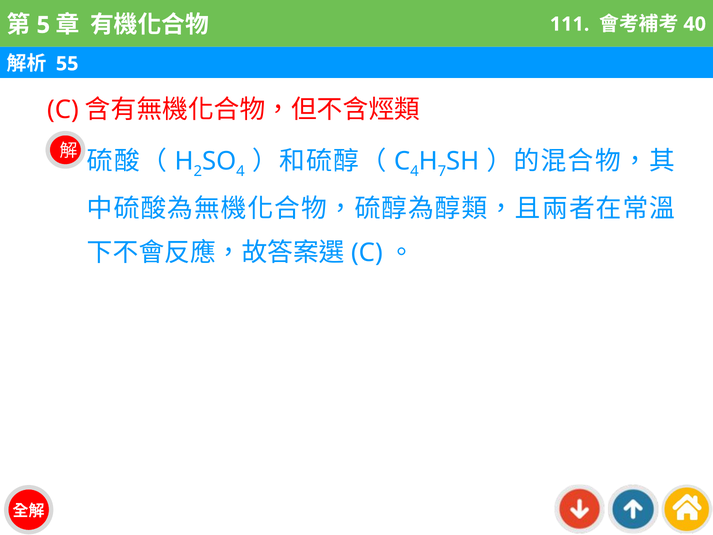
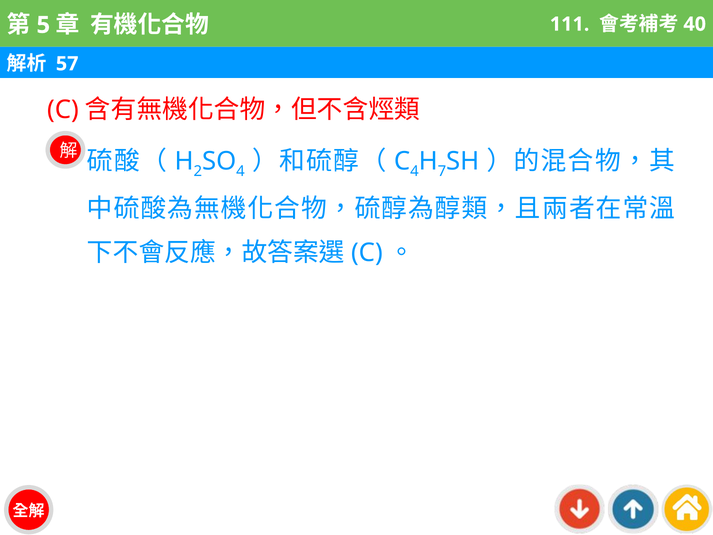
55: 55 -> 57
